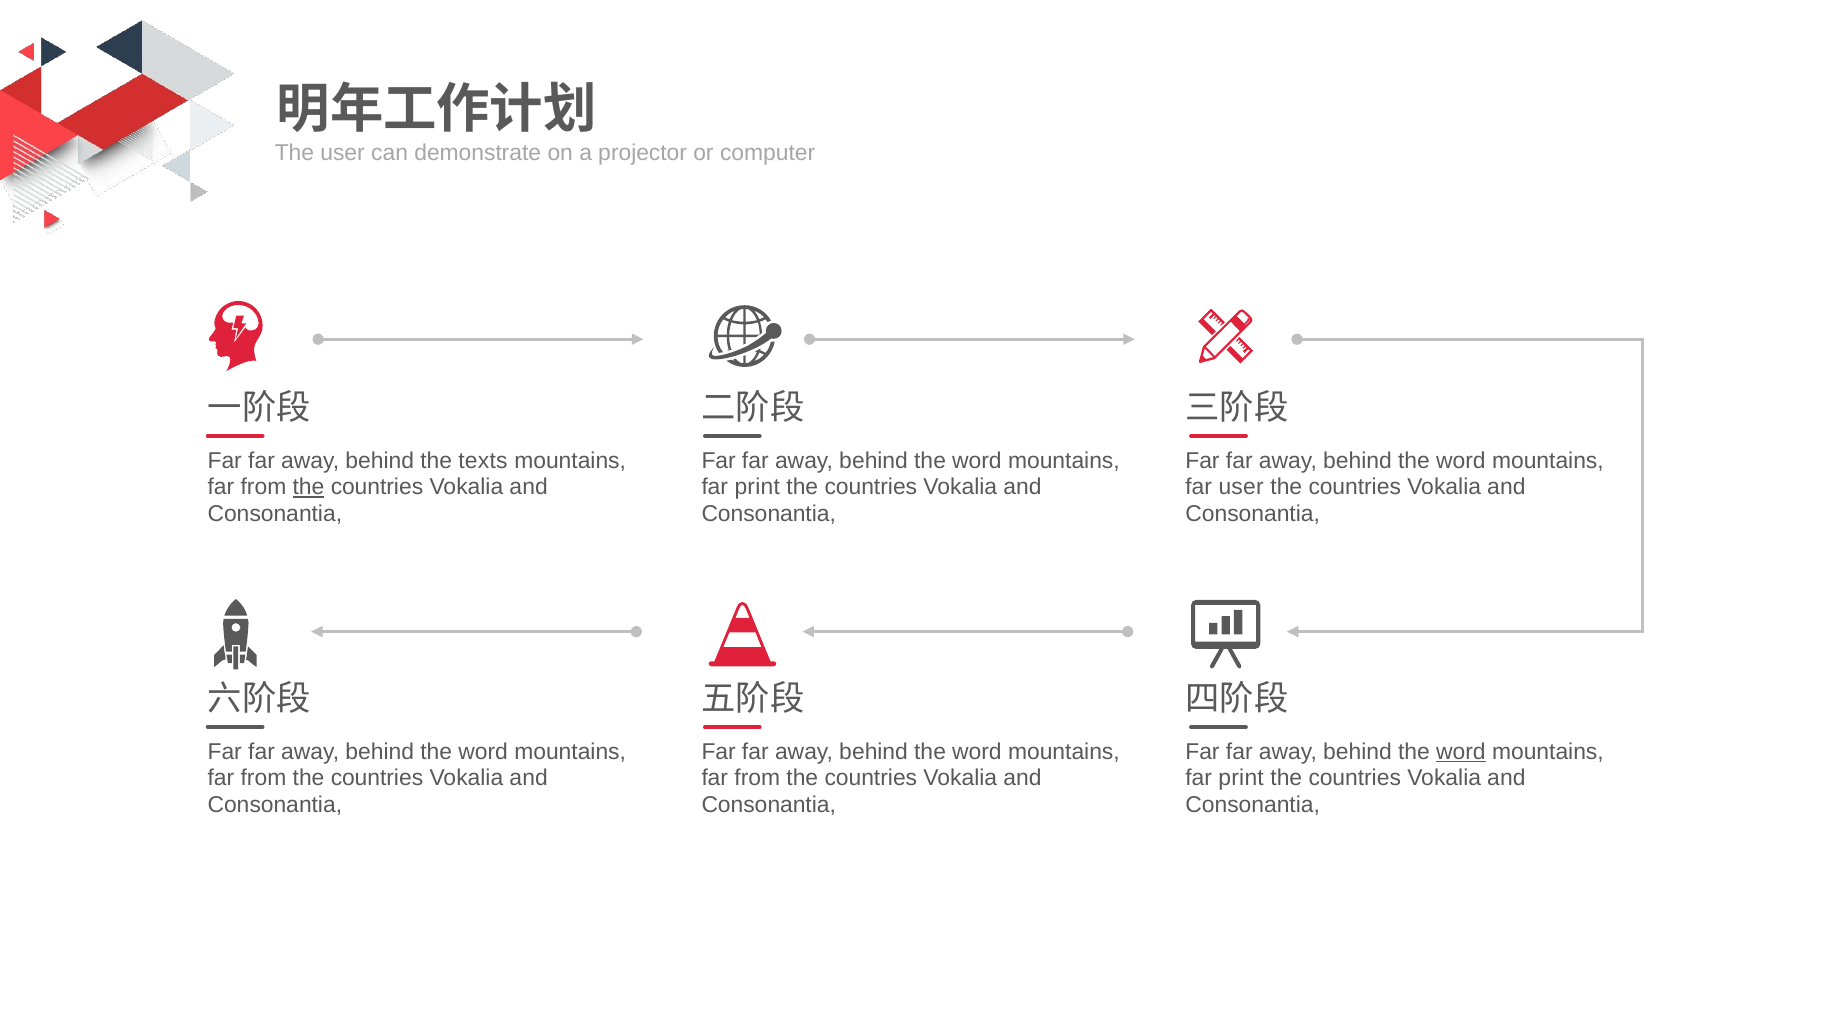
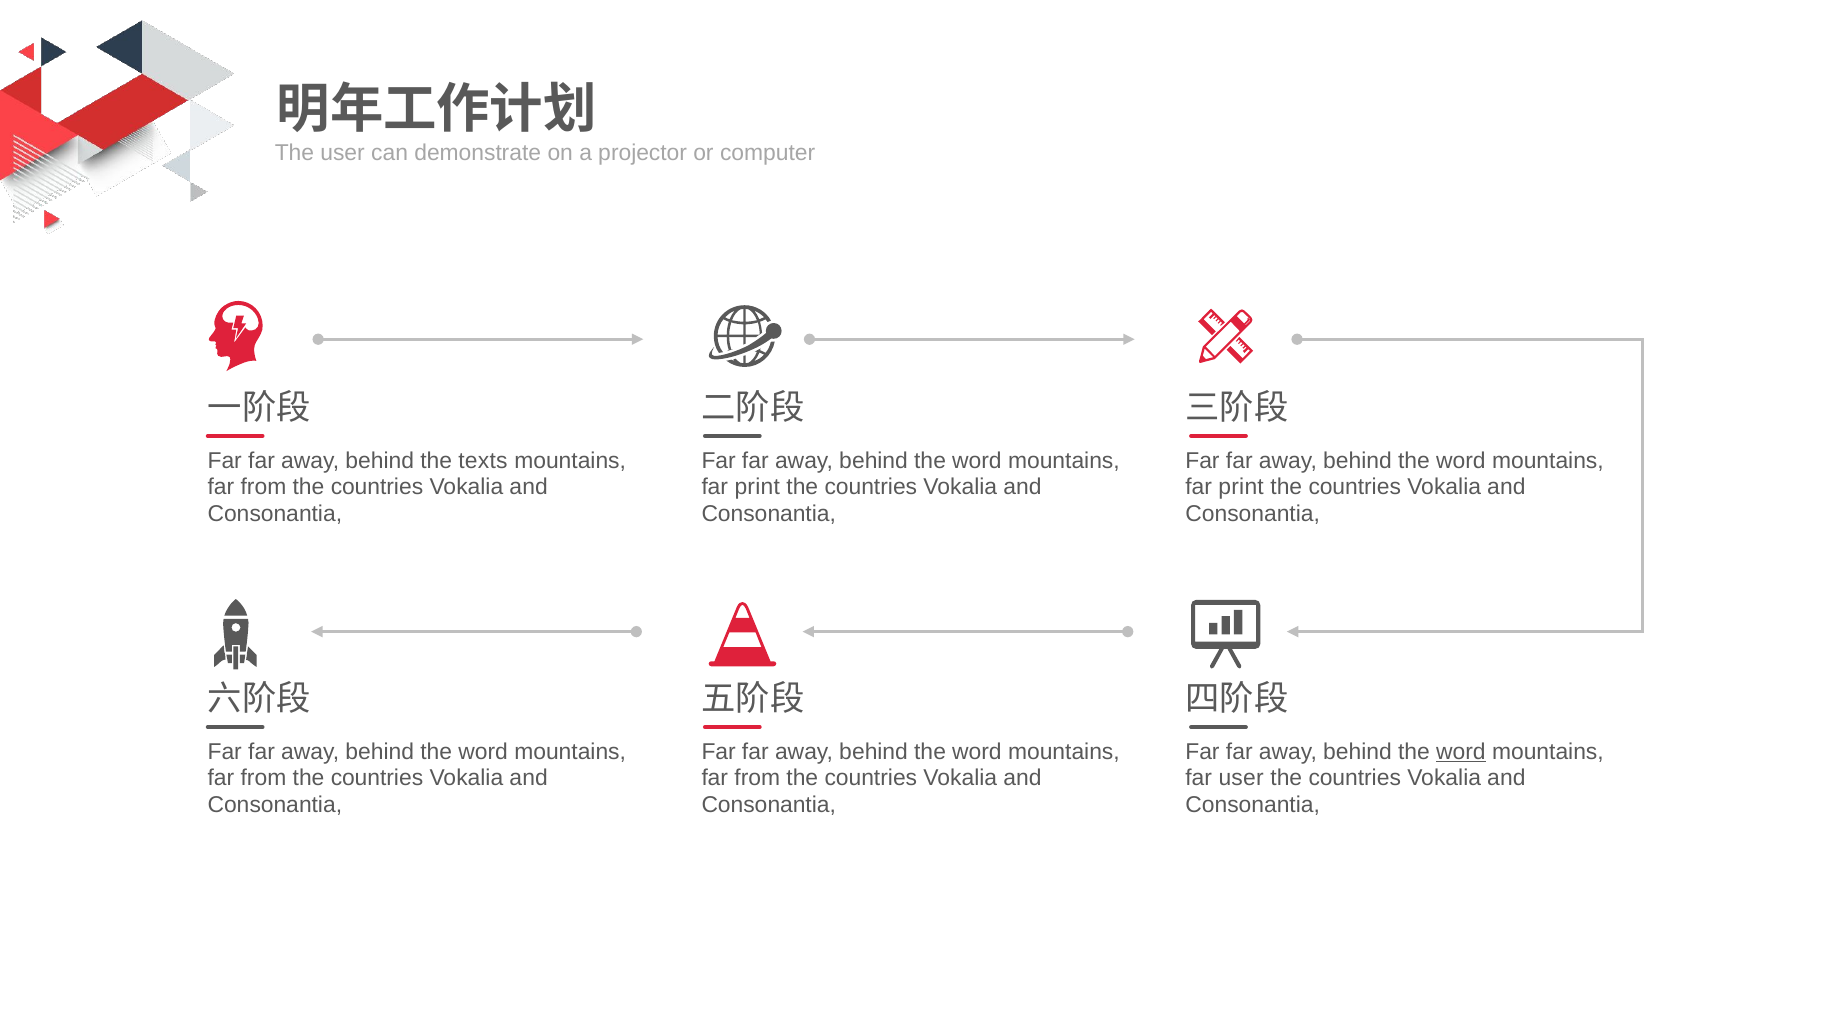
the at (308, 487) underline: present -> none
user at (1241, 487): user -> print
print at (1241, 778): print -> user
